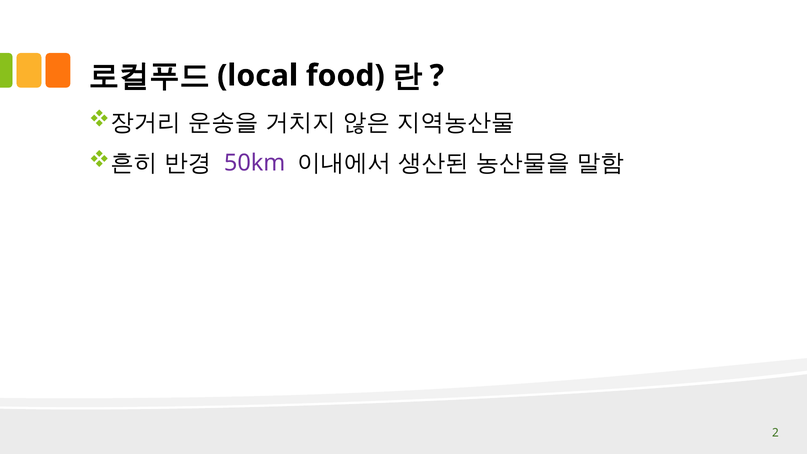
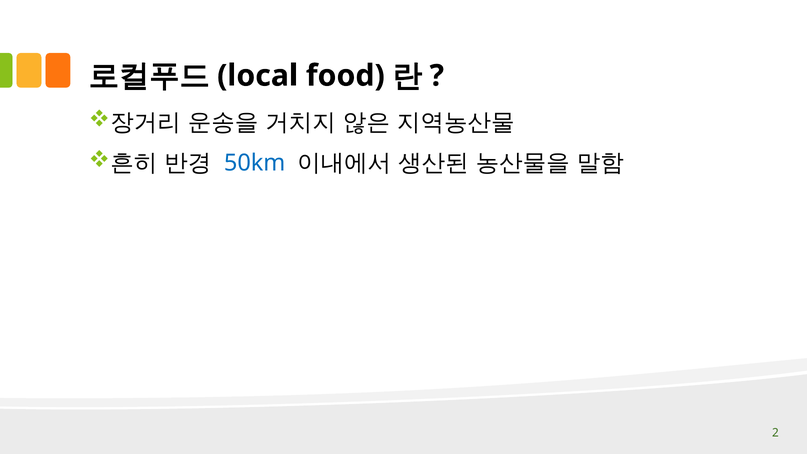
50km colour: purple -> blue
